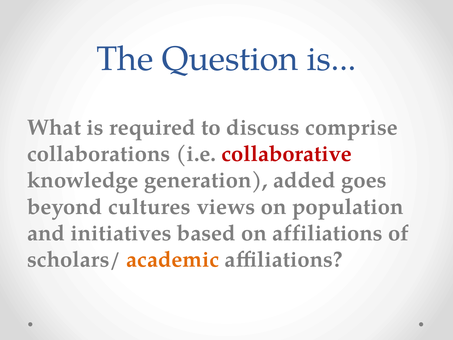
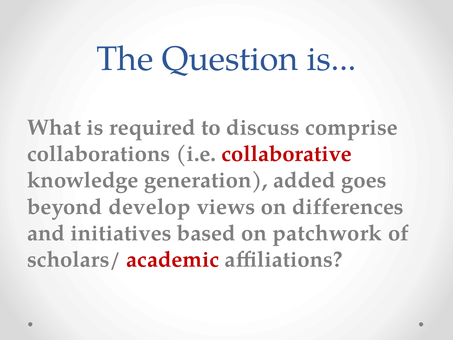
cultures: cultures -> develop
population: population -> differences
on affiliations: affiliations -> patchwork
academic colour: orange -> red
